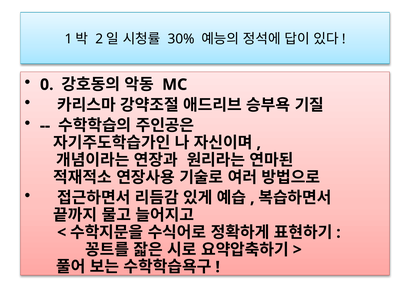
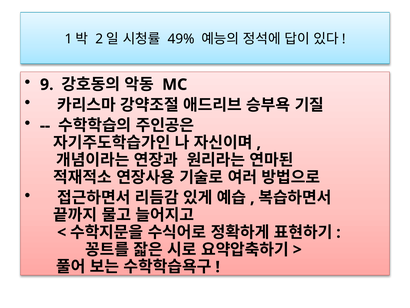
30%: 30% -> 49%
0: 0 -> 9
